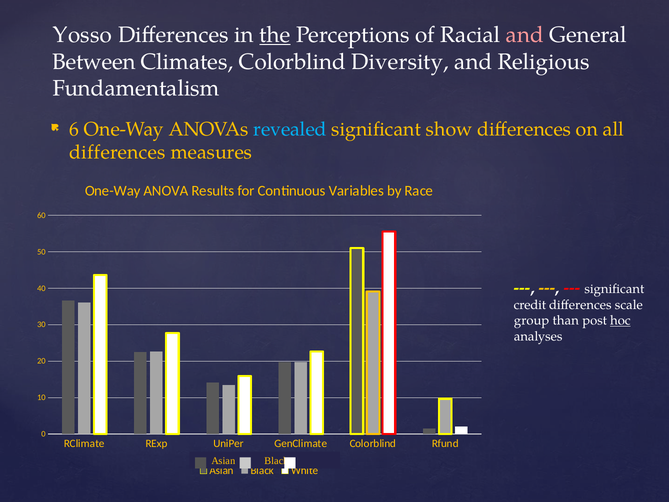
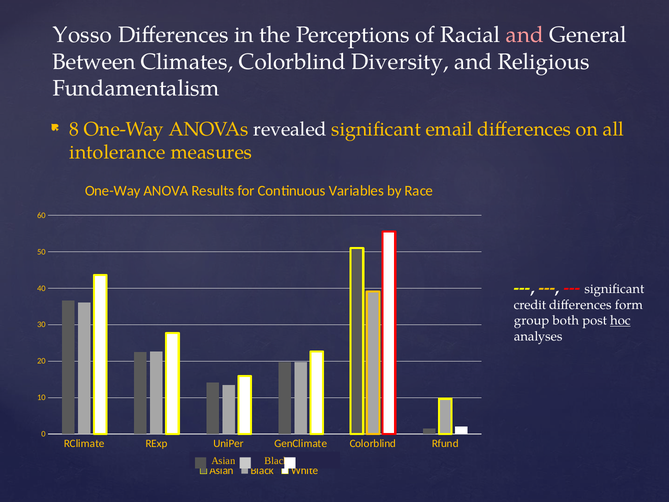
the underline: present -> none
6: 6 -> 8
revealed colour: light blue -> white
show: show -> email
differences at (117, 152): differences -> intolerance
scale: scale -> form
than: than -> both
